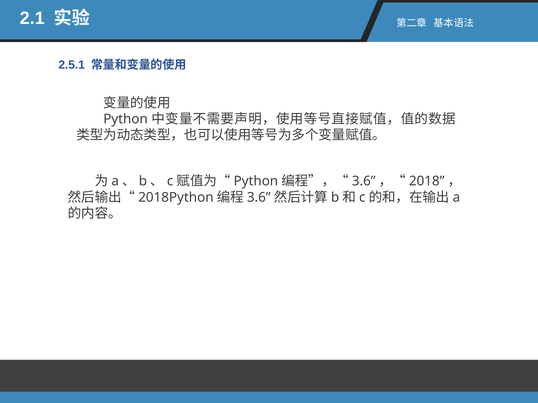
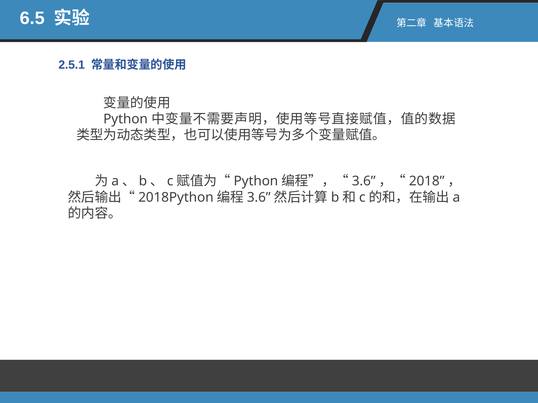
2.1: 2.1 -> 6.5
